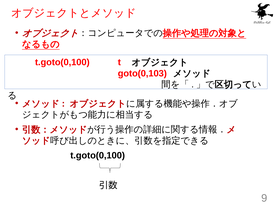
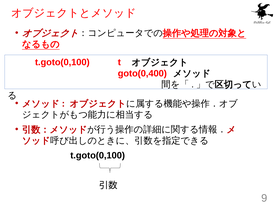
goto(0,103: goto(0,103 -> goto(0,400
